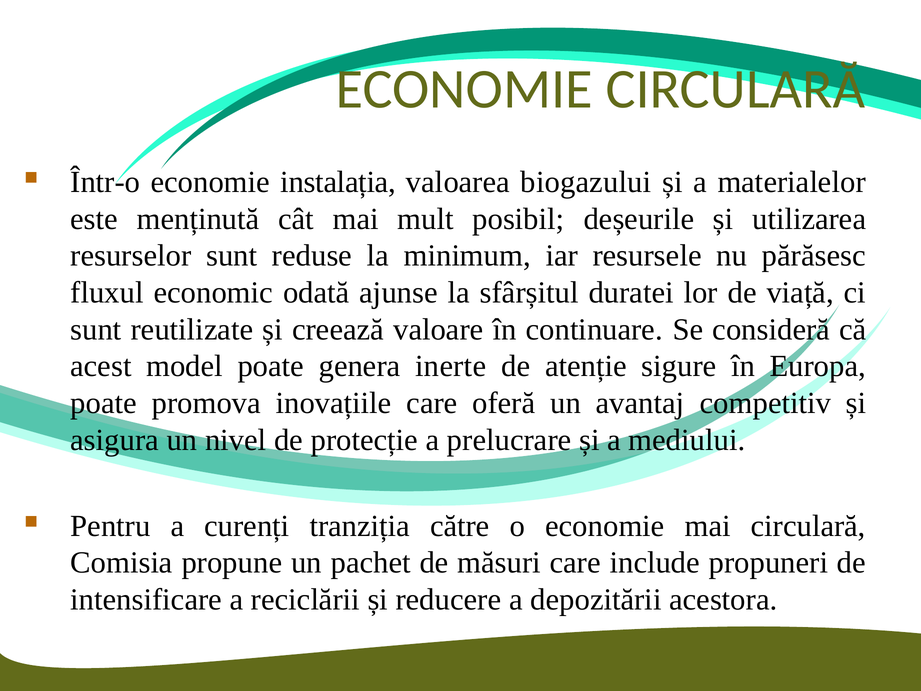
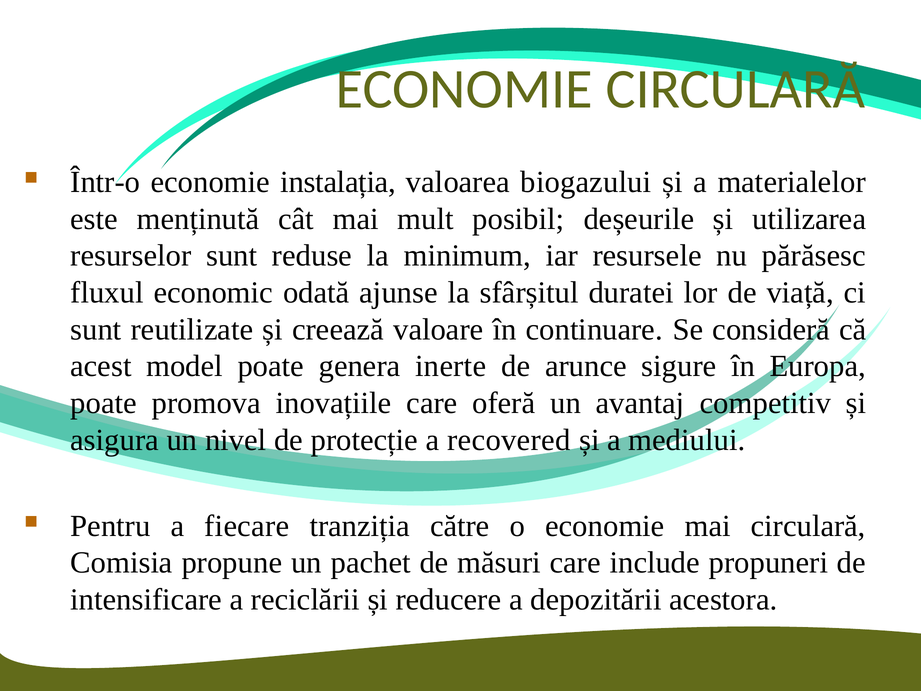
atenție: atenție -> arunce
prelucrare: prelucrare -> recovered
curenți: curenți -> fiecare
